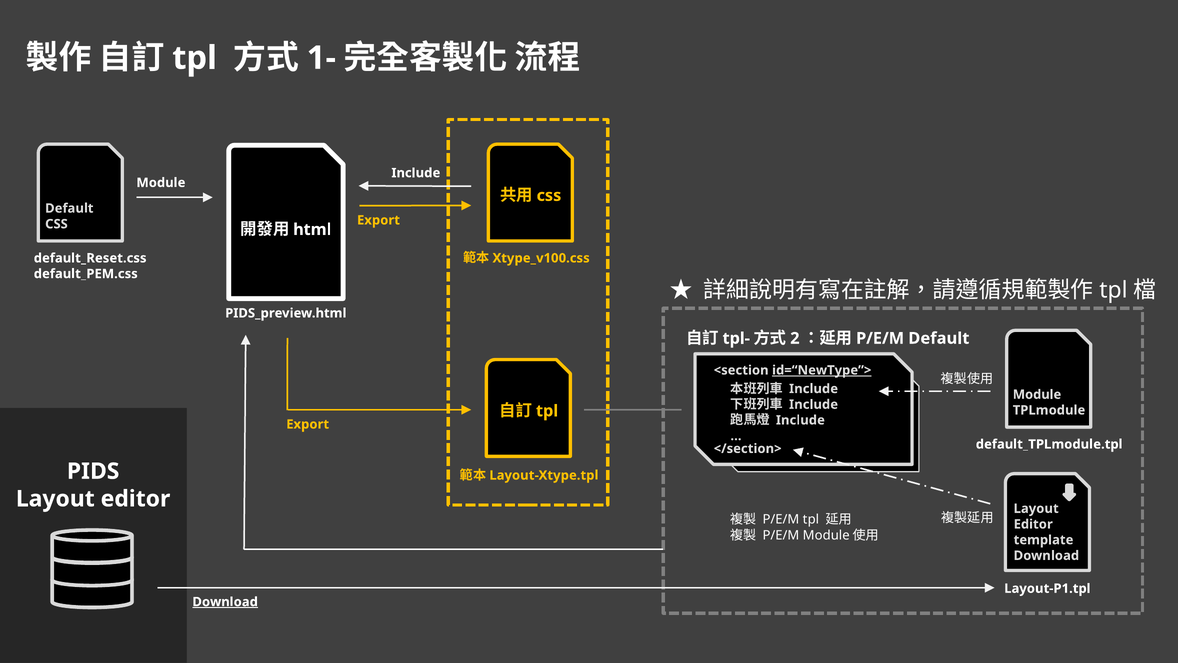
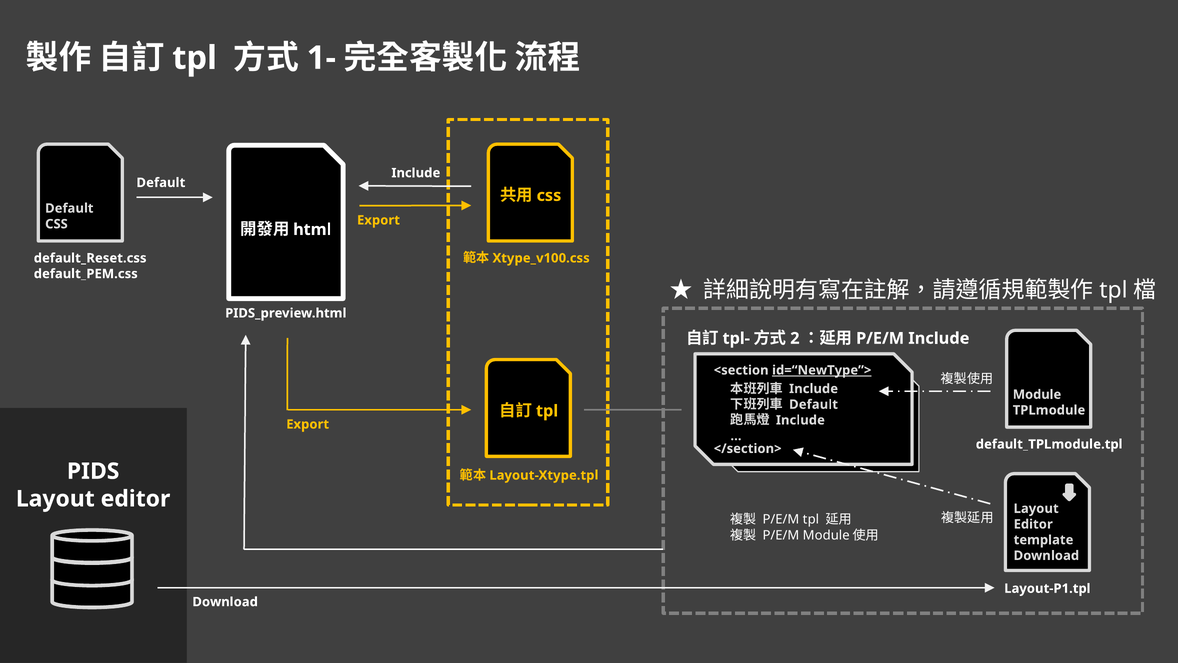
Module at (161, 183): Module -> Default
P/E/M Default: Default -> Include
Include at (814, 404): Include -> Default
Download at (225, 602) underline: present -> none
